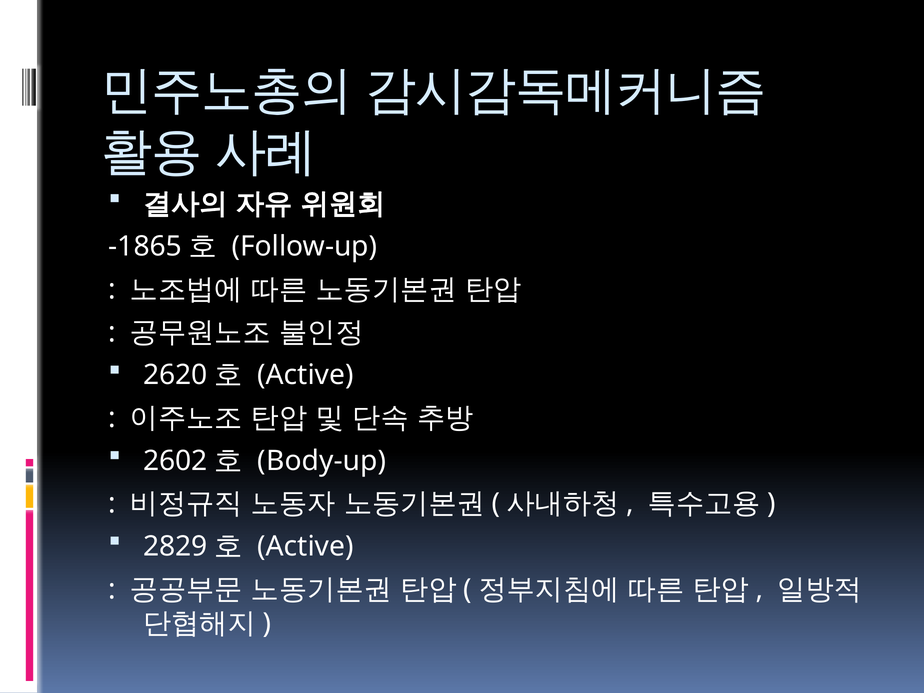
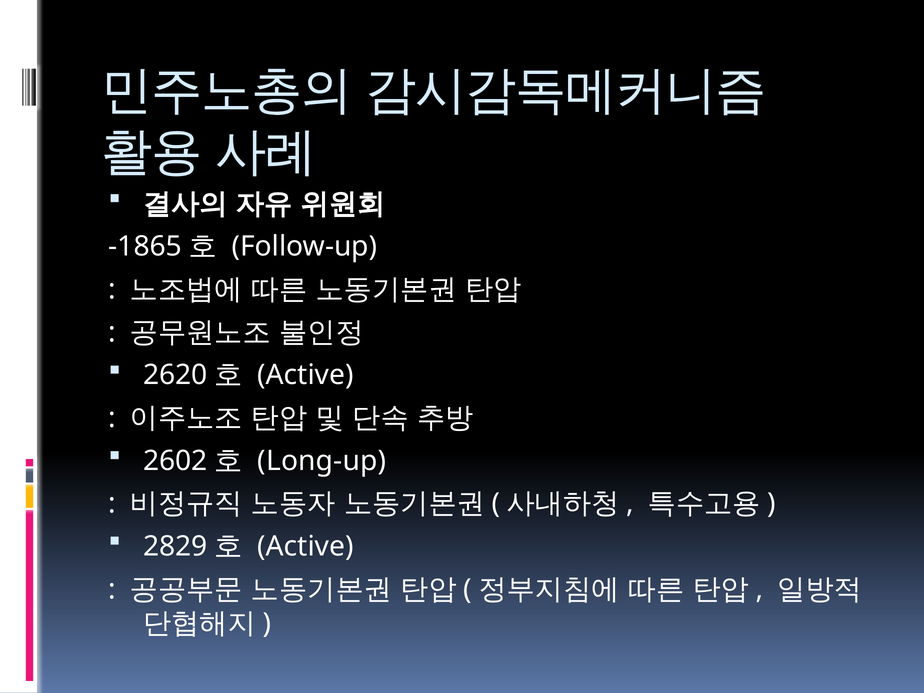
Body-up: Body-up -> Long-up
